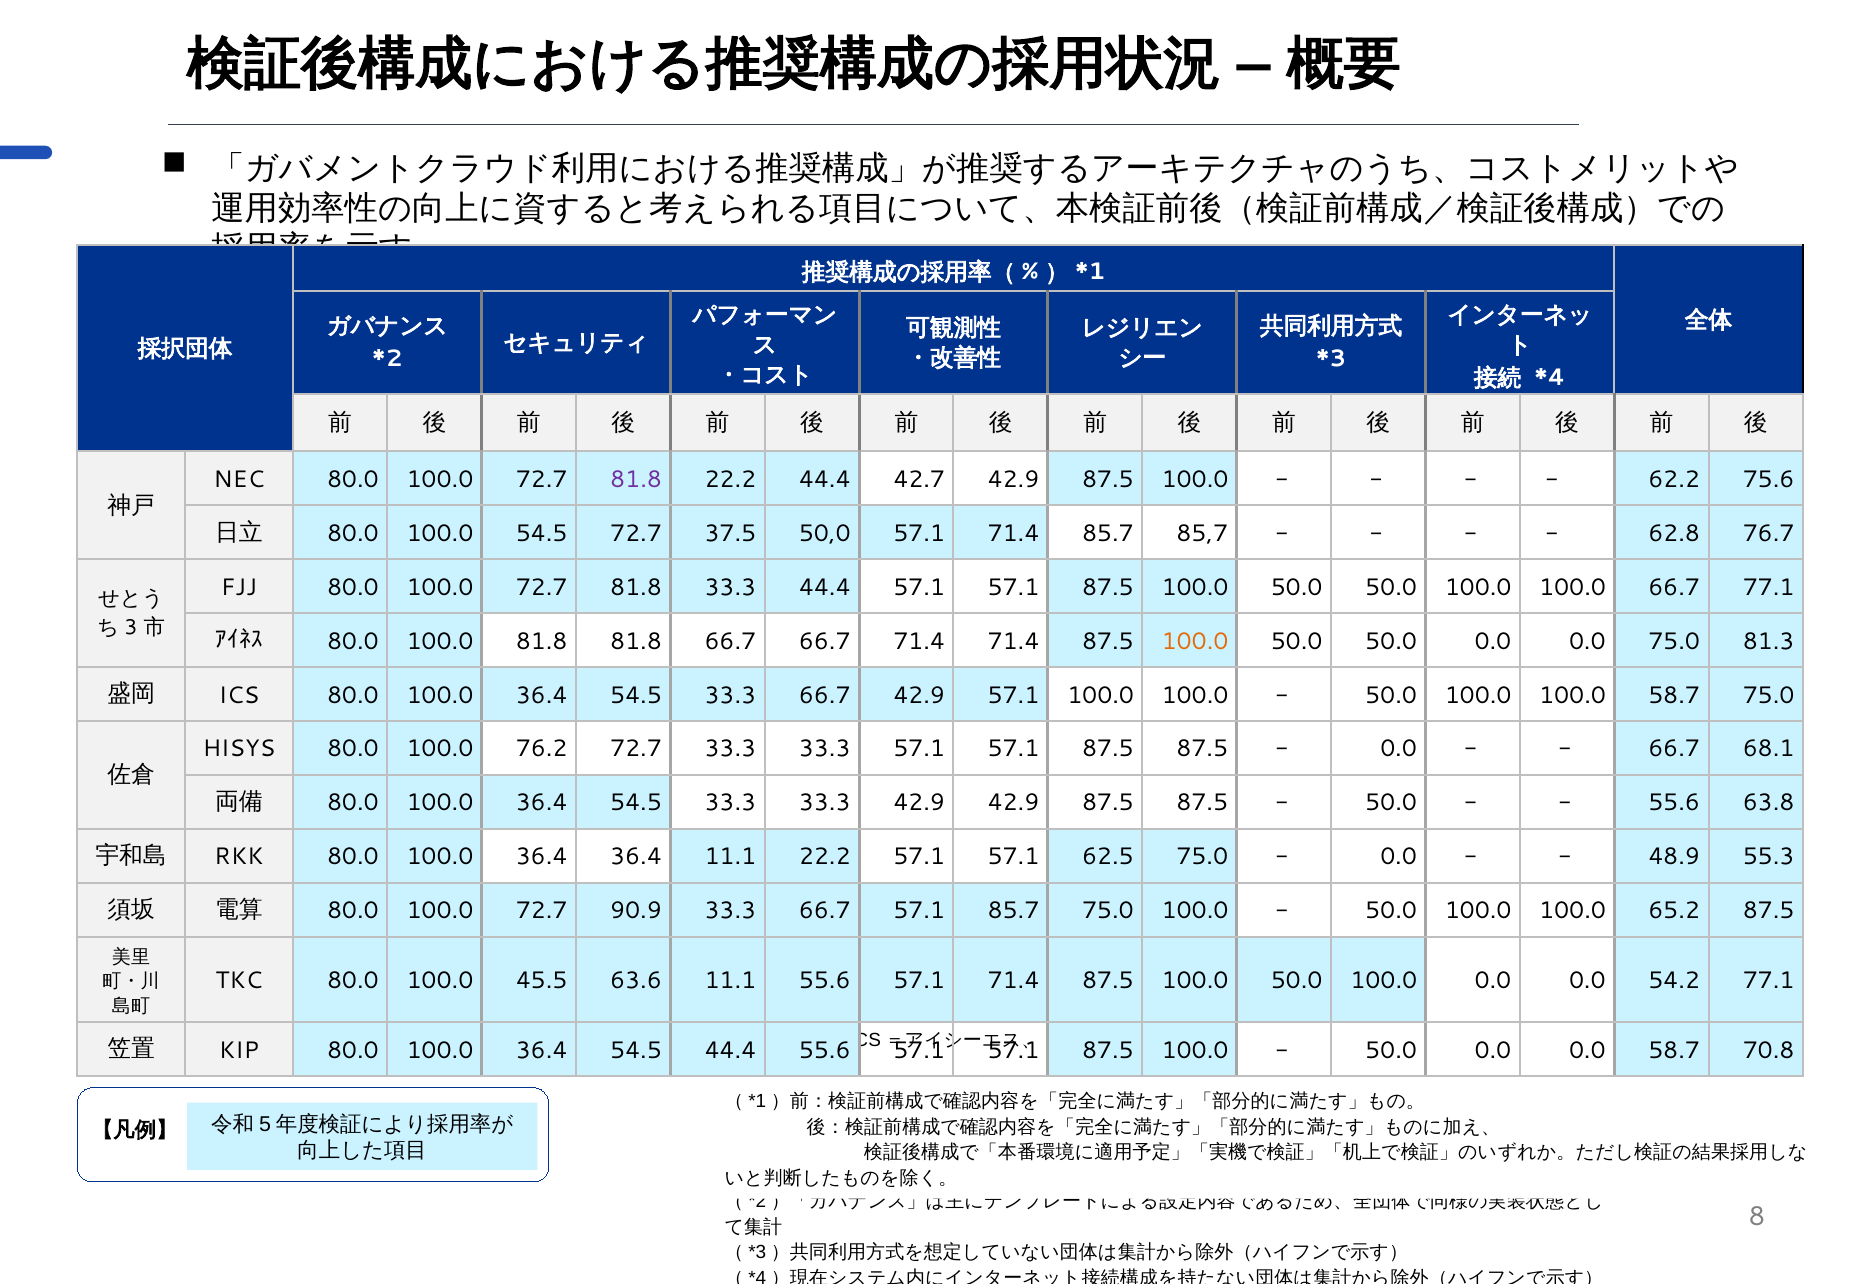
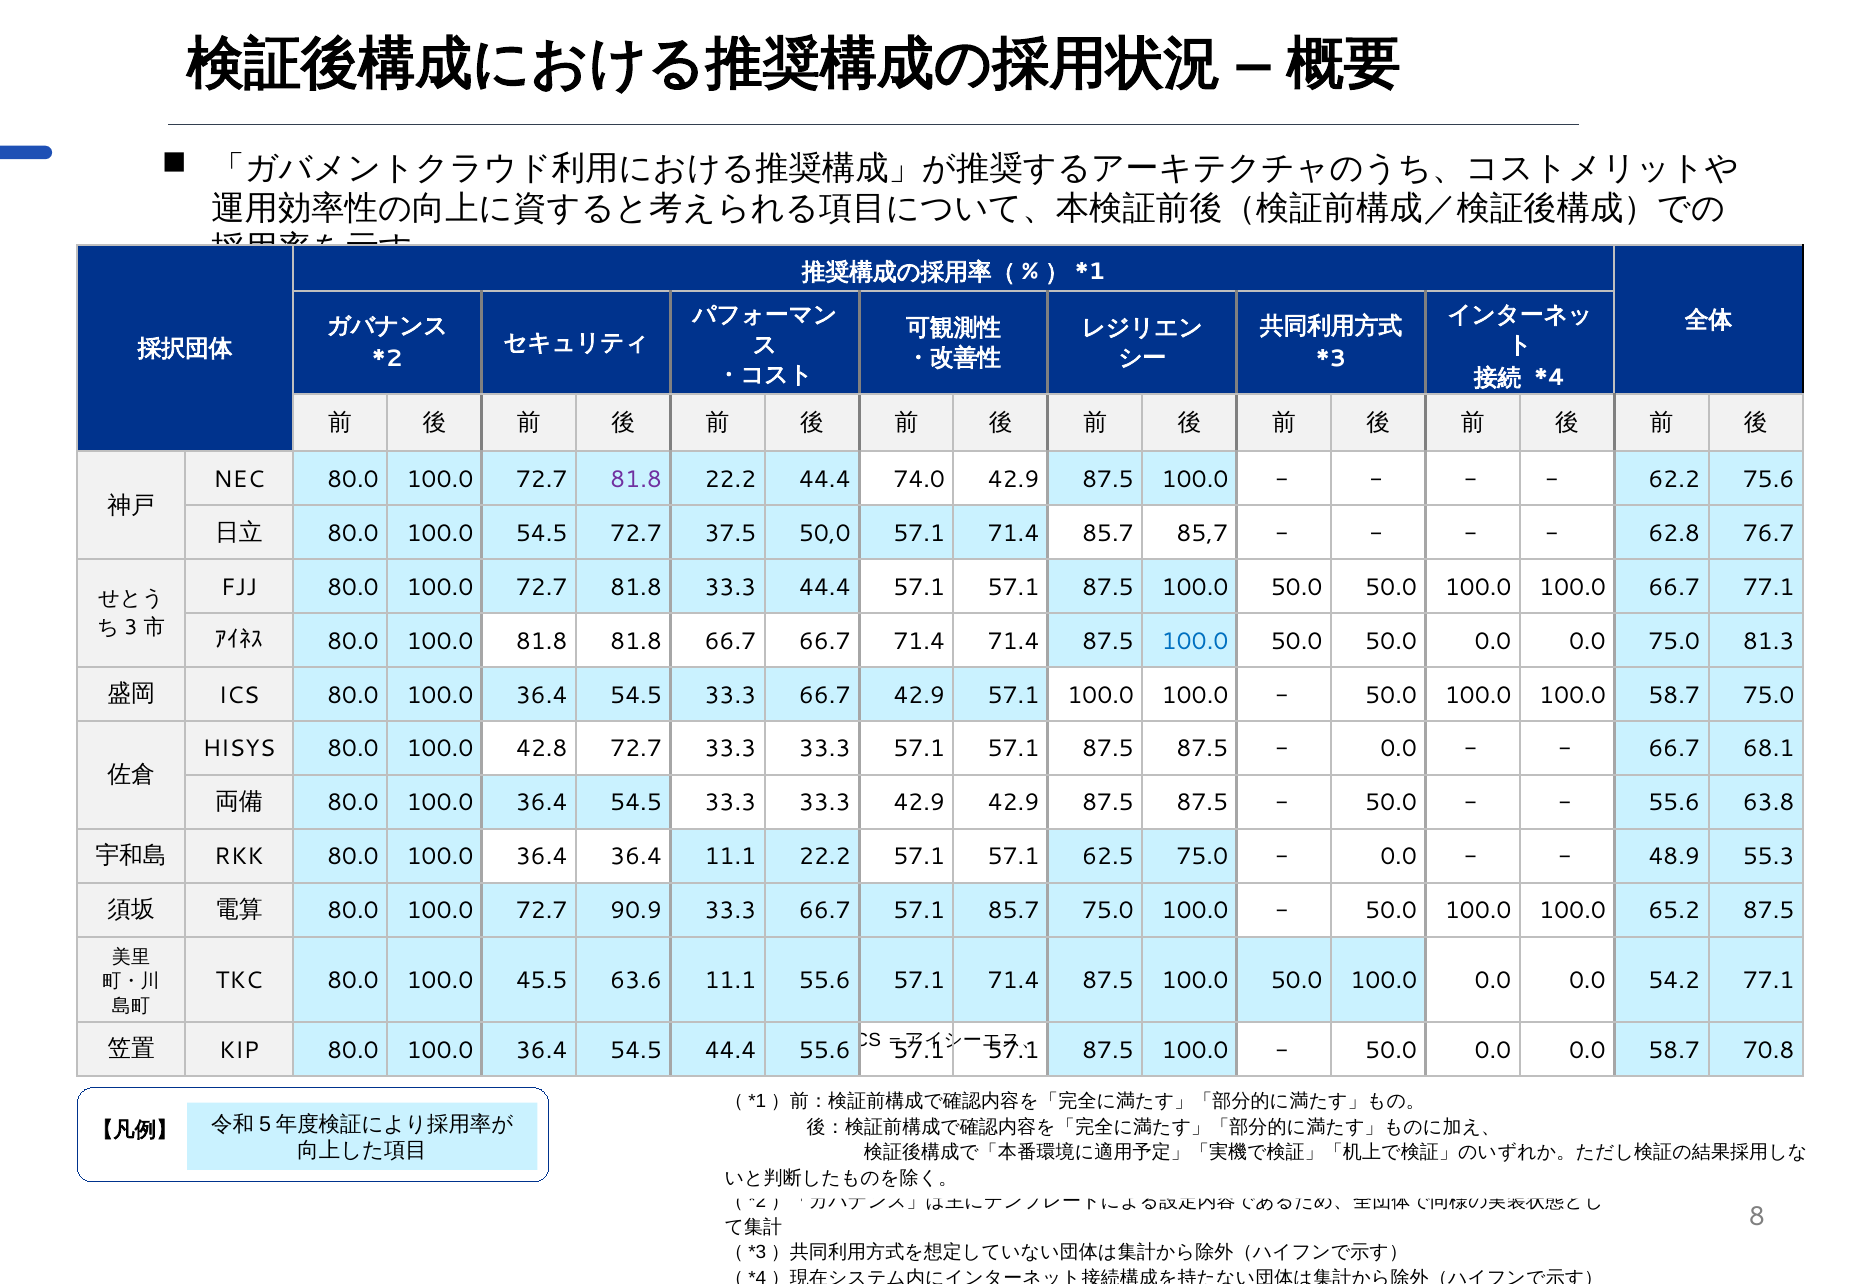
42.7: 42.7 -> 74.0
100.0 at (1195, 641) colour: orange -> blue
76.2: 76.2 -> 42.8
